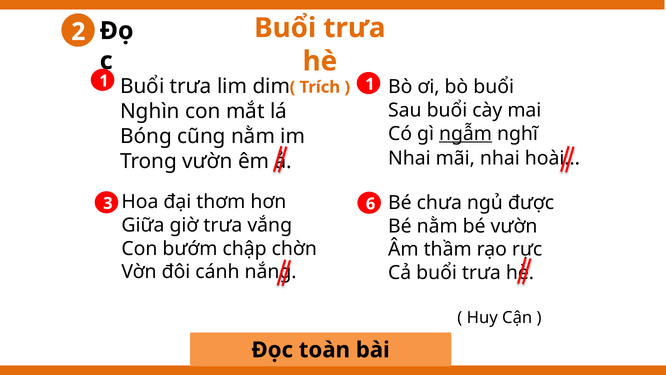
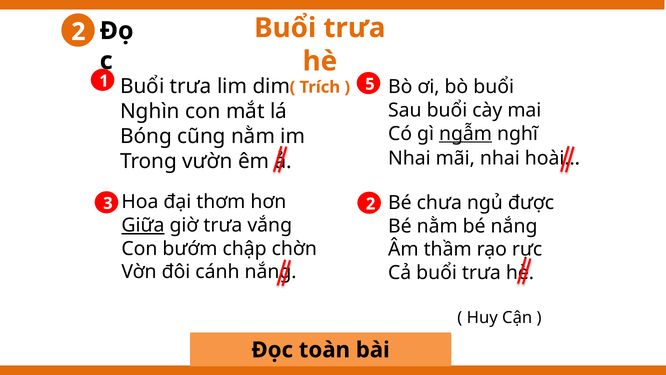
1 1: 1 -> 5
3 6: 6 -> 2
Giữa underline: none -> present
bé vườn: vườn -> nắng
